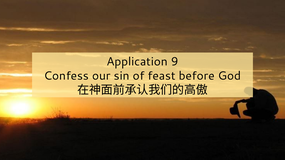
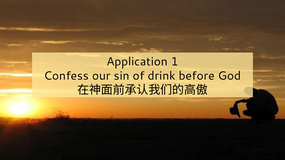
9: 9 -> 1
feast: feast -> drink
